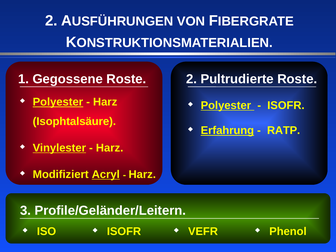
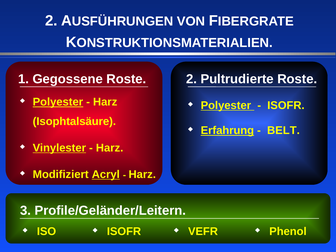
RATP: RATP -> BELT
